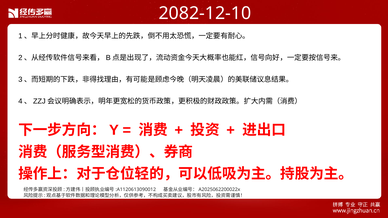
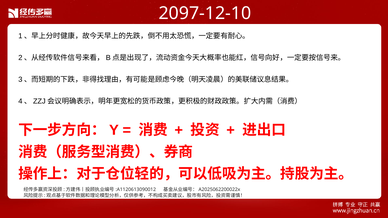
2082-12-10: 2082-12-10 -> 2097-12-10
